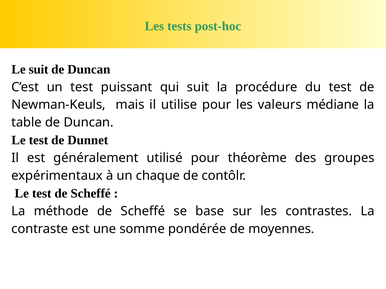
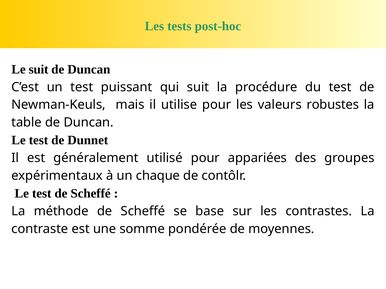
médiane: médiane -> robustes
théorème: théorème -> appariées
